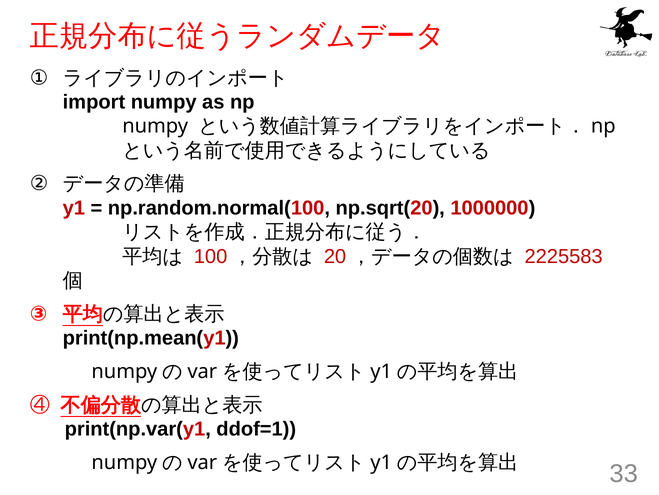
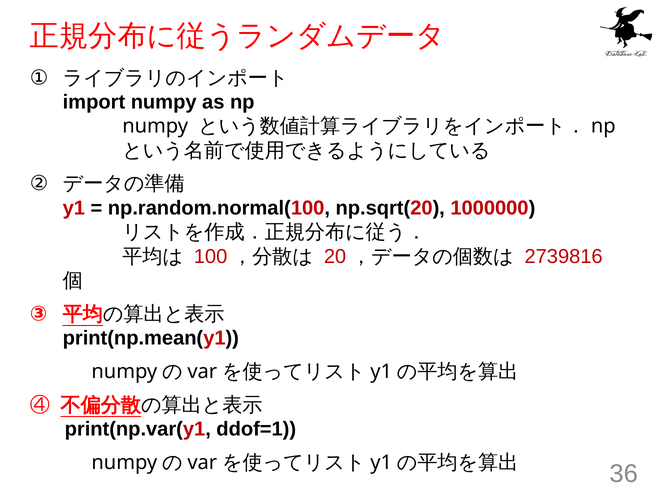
2225583: 2225583 -> 2739816
33: 33 -> 36
